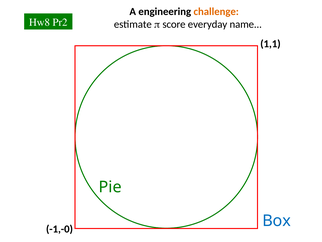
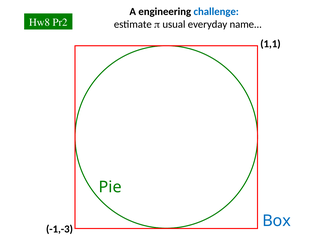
challenge colour: orange -> blue
score: score -> usual
-1,-0: -1,-0 -> -1,-3
